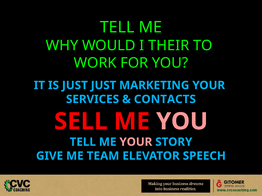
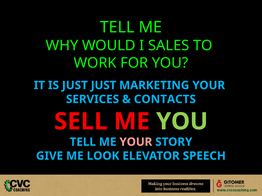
THEIR: THEIR -> SALES
YOU at (182, 122) colour: pink -> light green
TEAM: TEAM -> LOOK
